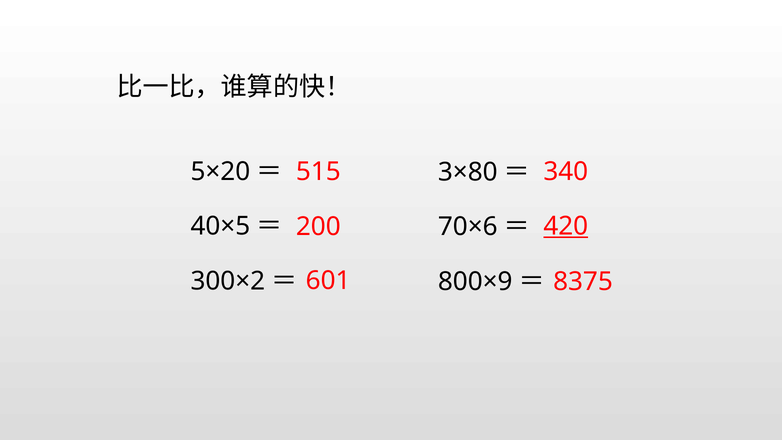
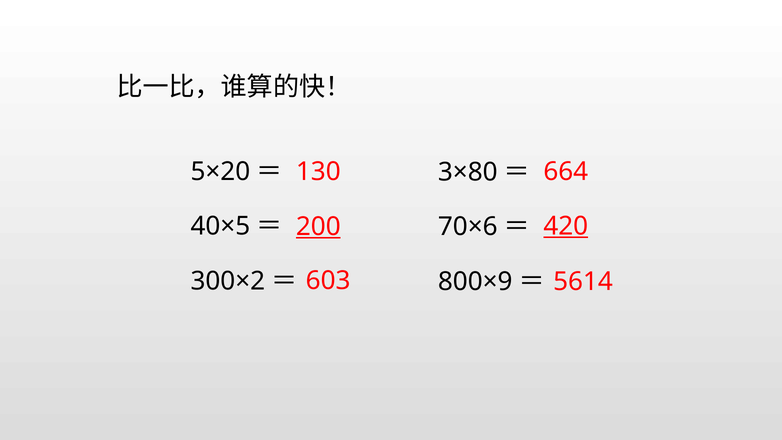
515: 515 -> 130
340: 340 -> 664
200 underline: none -> present
601: 601 -> 603
8375: 8375 -> 5614
